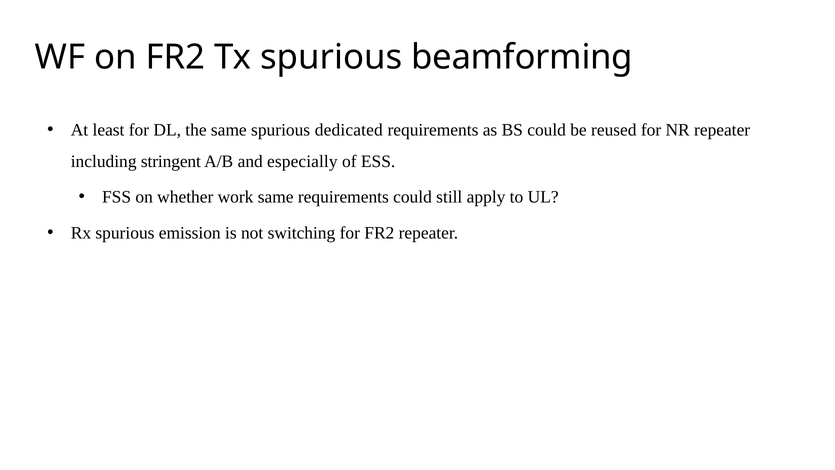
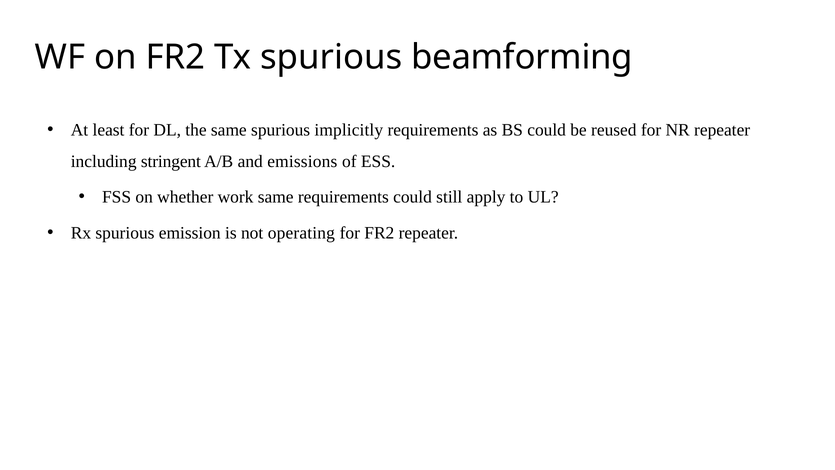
dedicated: dedicated -> implicitly
especially: especially -> emissions
switching: switching -> operating
